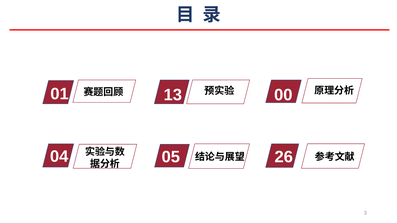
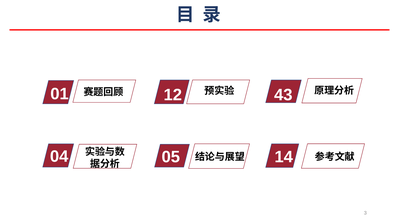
13: 13 -> 12
00: 00 -> 43
26: 26 -> 14
